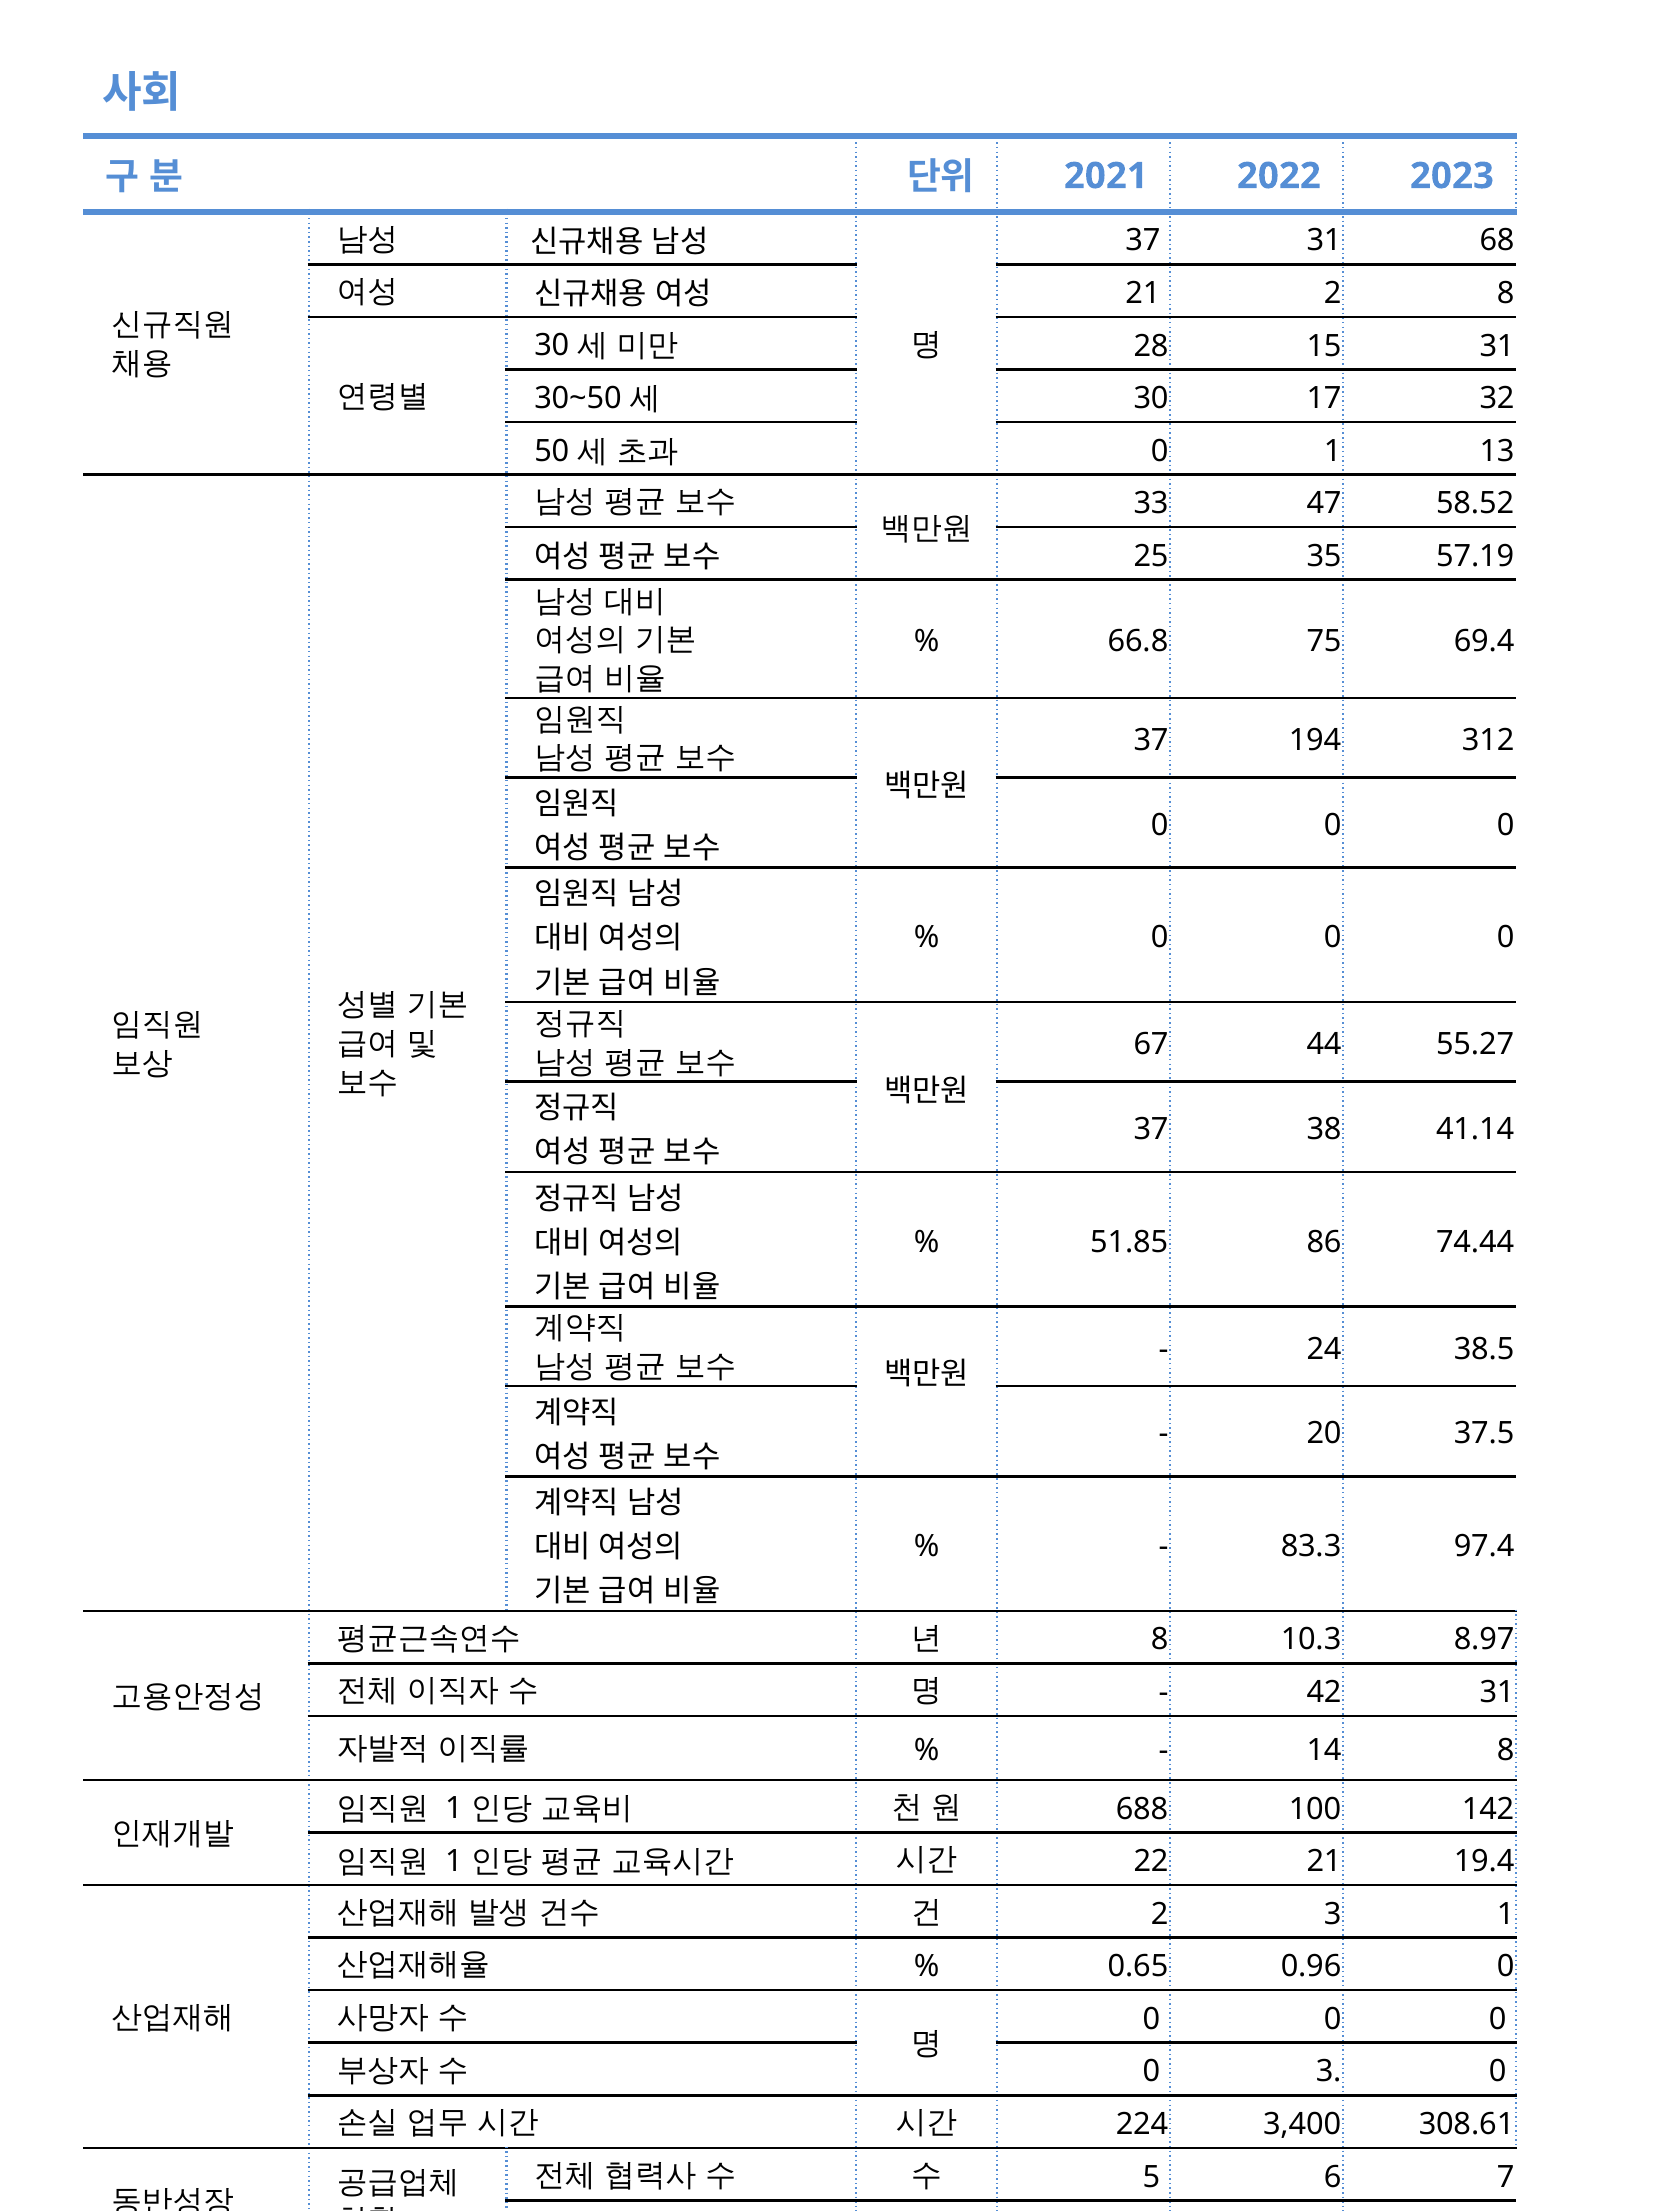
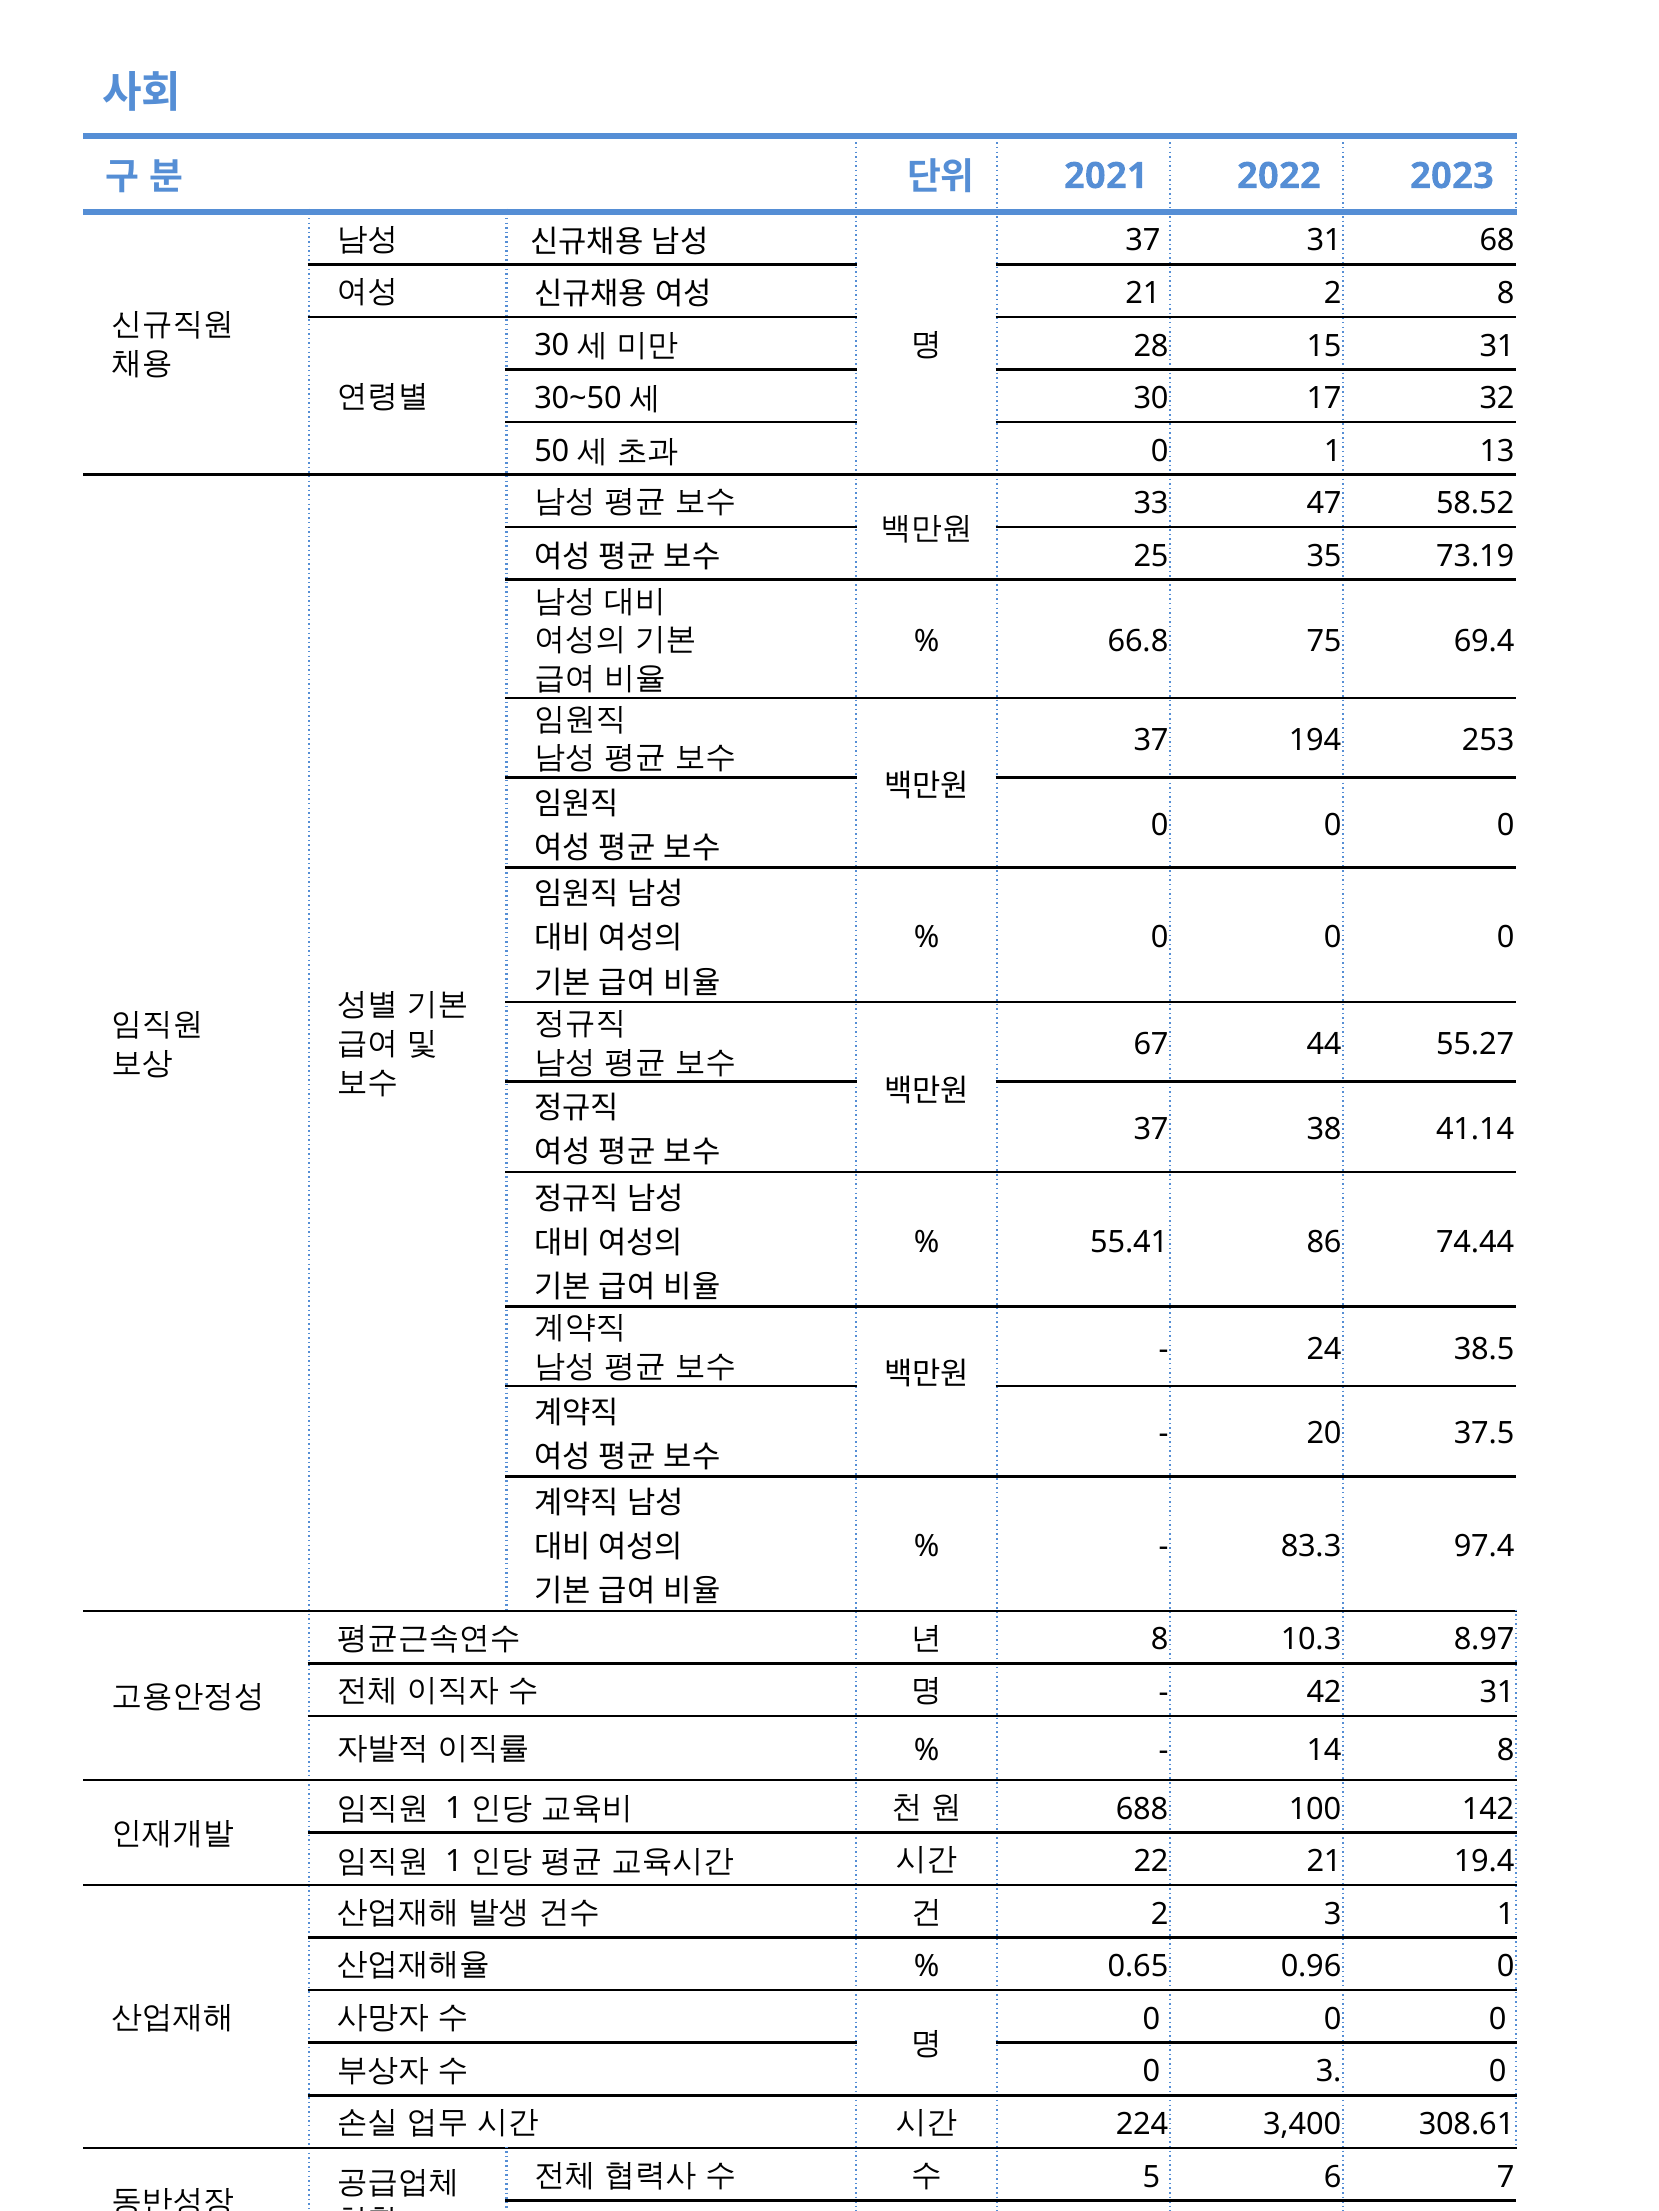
57.19: 57.19 -> 73.19
312: 312 -> 253
51.85: 51.85 -> 55.41
